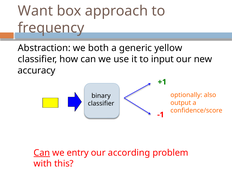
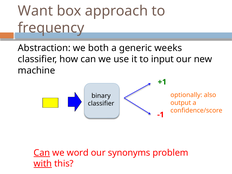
yellow: yellow -> weeks
accuracy: accuracy -> machine
entry: entry -> word
according: according -> synonyms
with underline: none -> present
